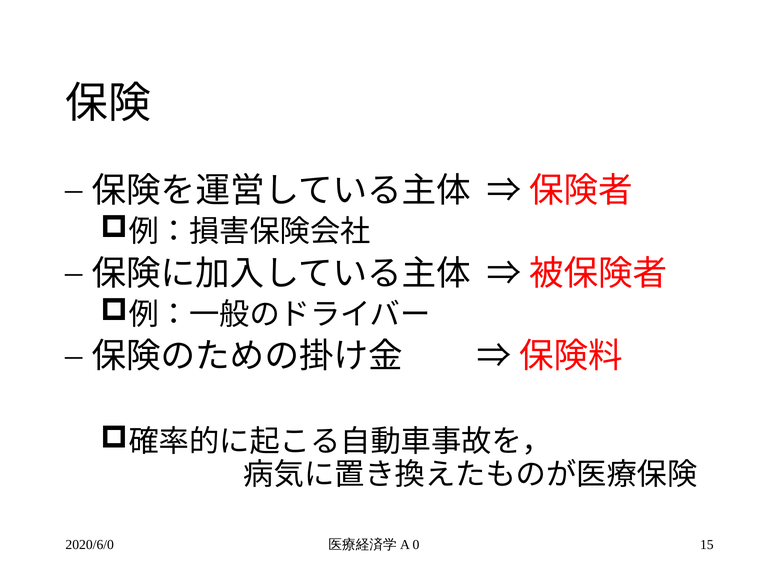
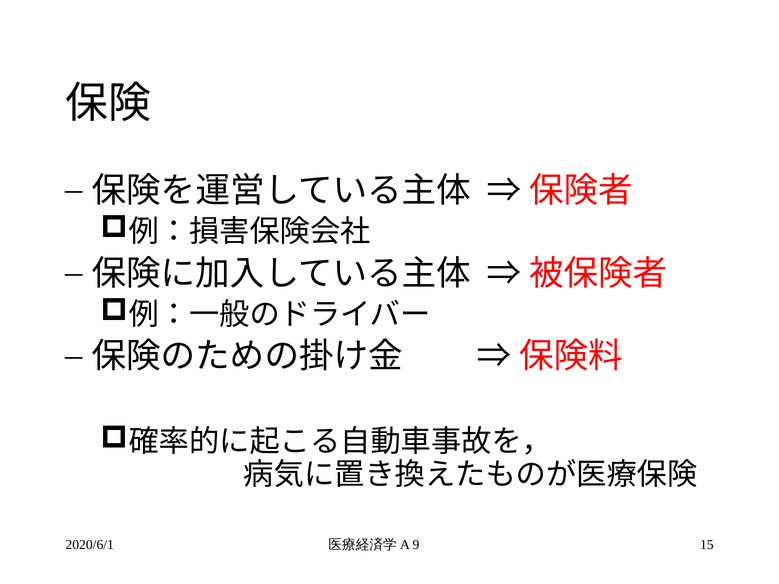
2020/6/0: 2020/6/0 -> 2020/6/1
0: 0 -> 9
